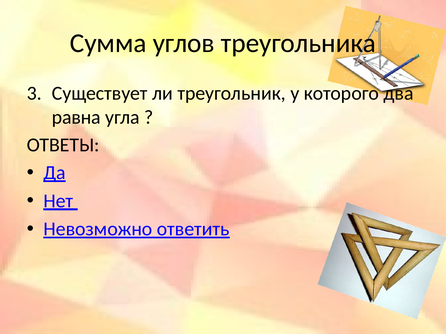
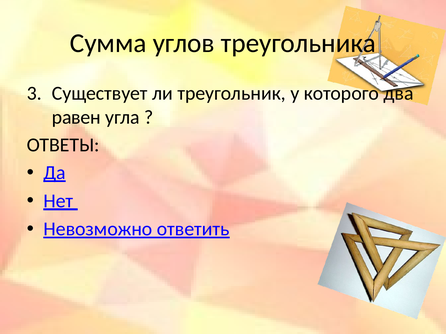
равна: равна -> равен
